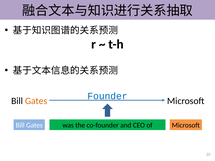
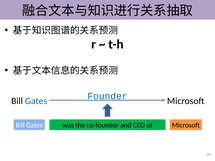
Gates at (36, 101) colour: orange -> blue
